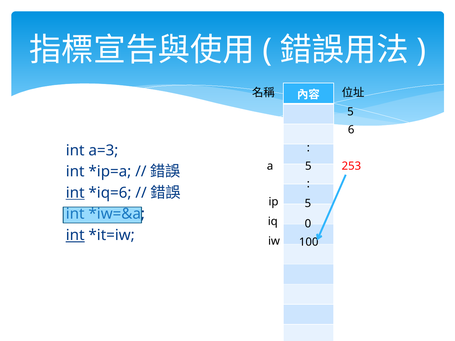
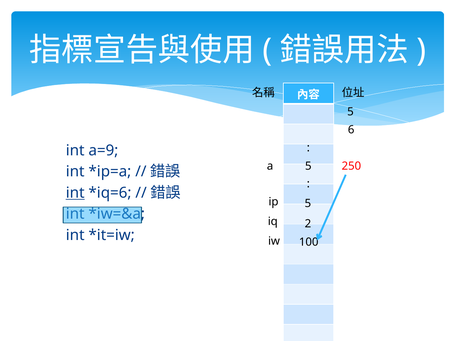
a=3: a=3 -> a=9
253: 253 -> 250
0: 0 -> 2
int at (75, 235) underline: present -> none
